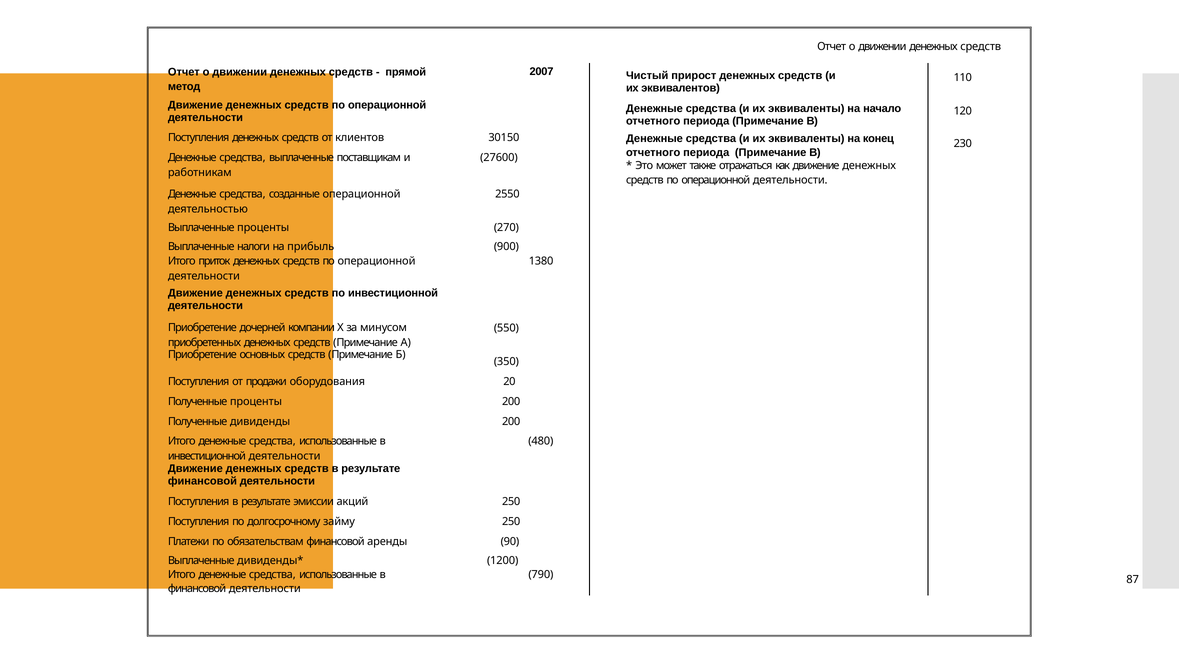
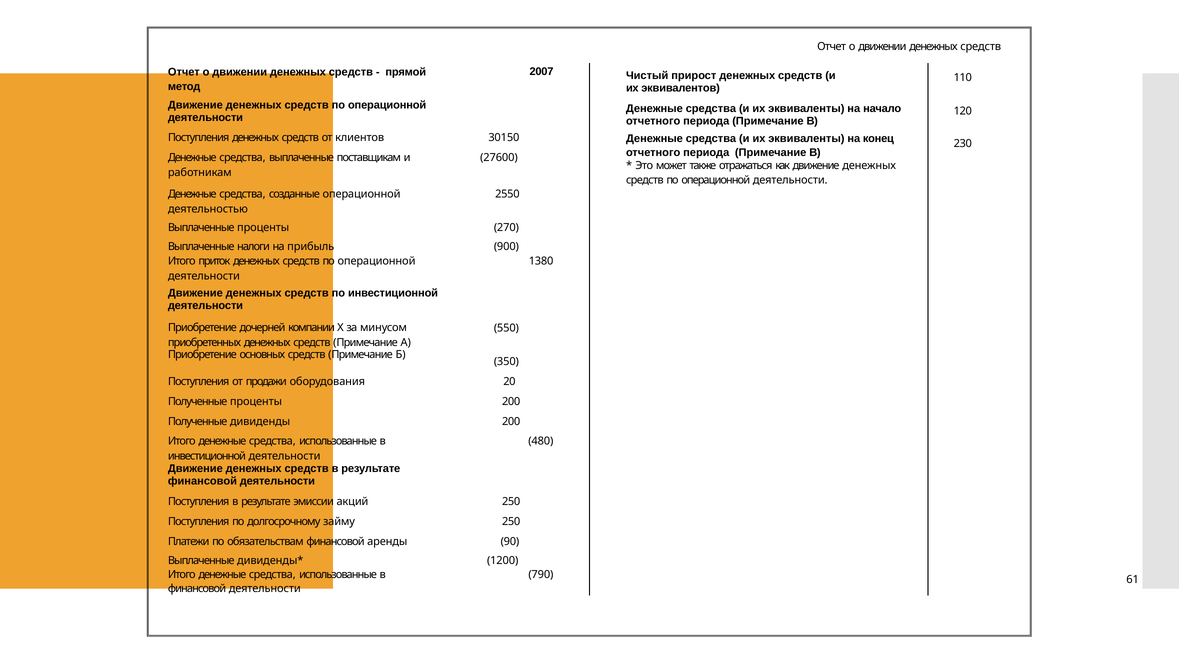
87: 87 -> 61
